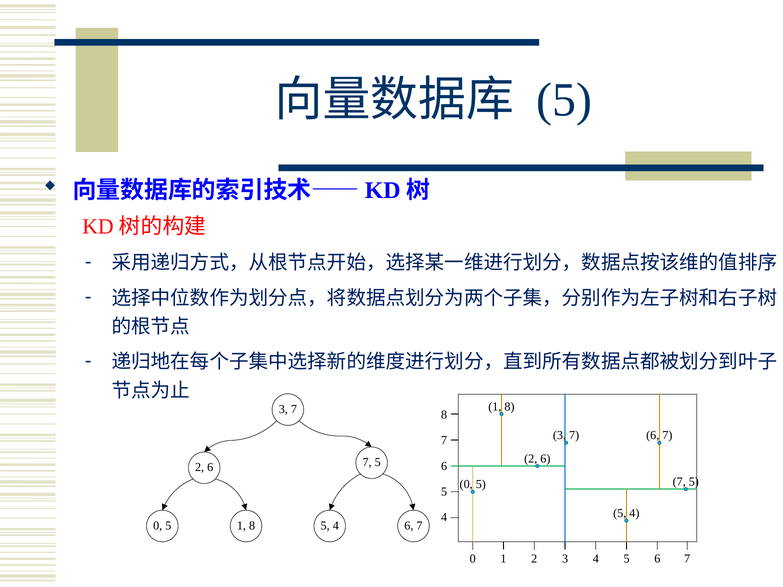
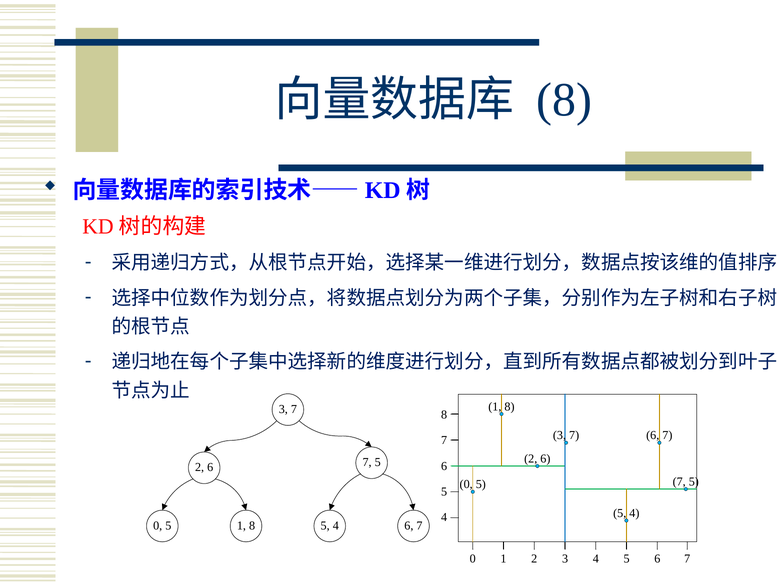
5 at (564, 100): 5 -> 8
